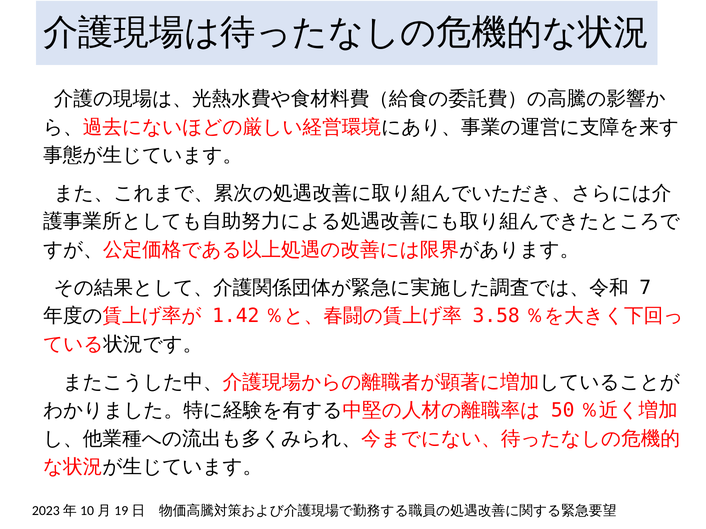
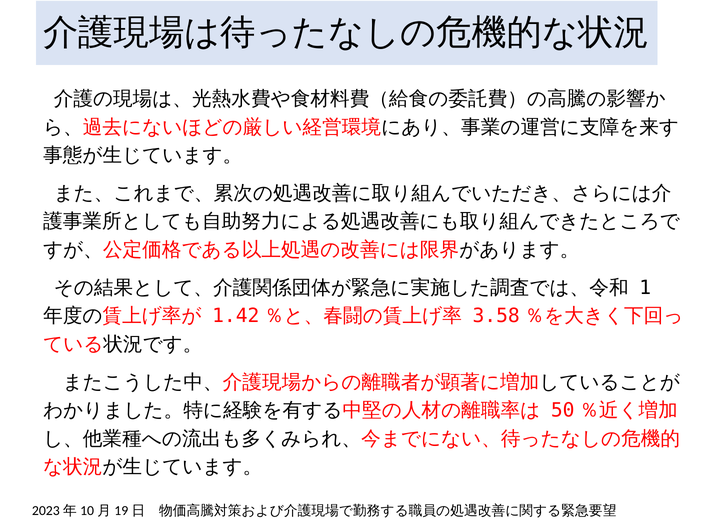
7: 7 -> 1
